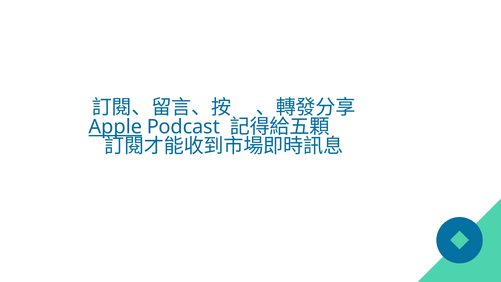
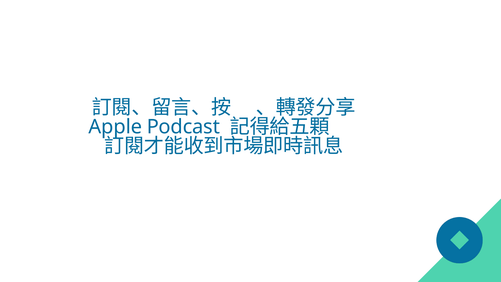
Apple underline: present -> none
